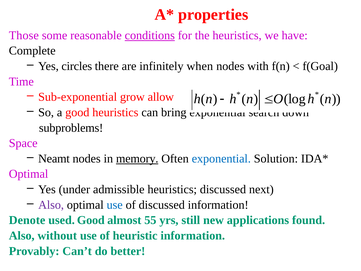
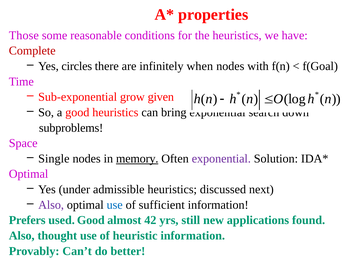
conditions underline: present -> none
Complete colour: black -> red
allow: allow -> given
Neamt: Neamt -> Single
exponential at (221, 158) colour: blue -> purple
of discussed: discussed -> sufficient
Denote: Denote -> Prefers
55: 55 -> 42
without: without -> thought
